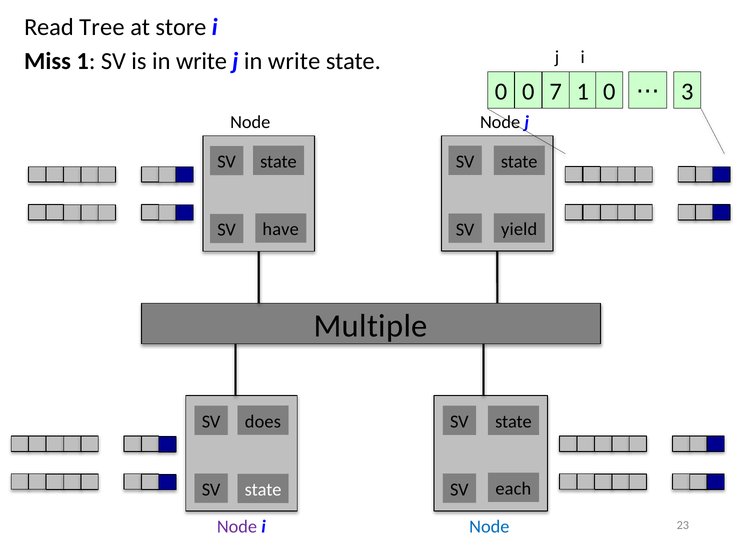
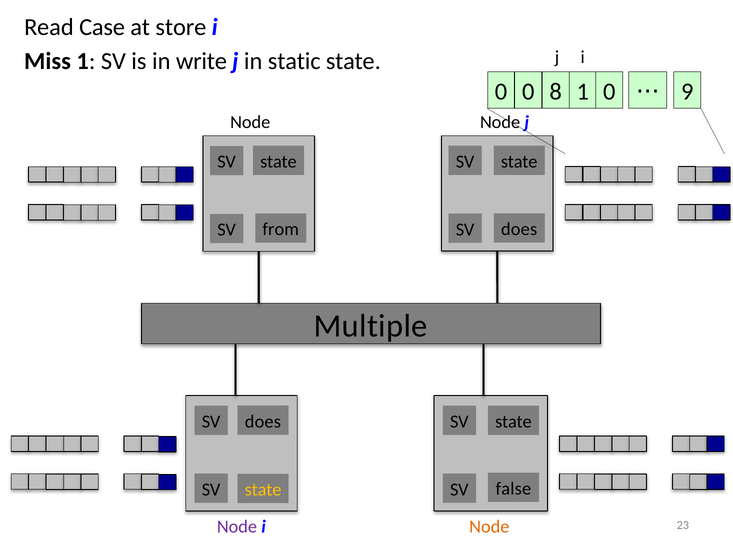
Tree: Tree -> Case
j in write: write -> static
7: 7 -> 8
3: 3 -> 9
yield at (519, 229): yield -> does
have: have -> from
state at (263, 490) colour: white -> yellow
each: each -> false
Node at (489, 527) colour: blue -> orange
